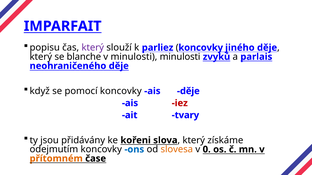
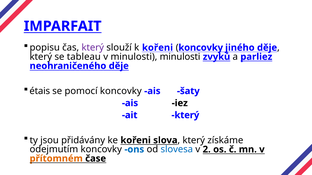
k parliez: parliez -> kořeni
blanche: blanche -> tableau
parlais: parlais -> parliez
když: když -> étais
ais děje: děje -> šaty
iez colour: red -> black
ait tvary: tvary -> který
slovesa colour: orange -> blue
0: 0 -> 2
